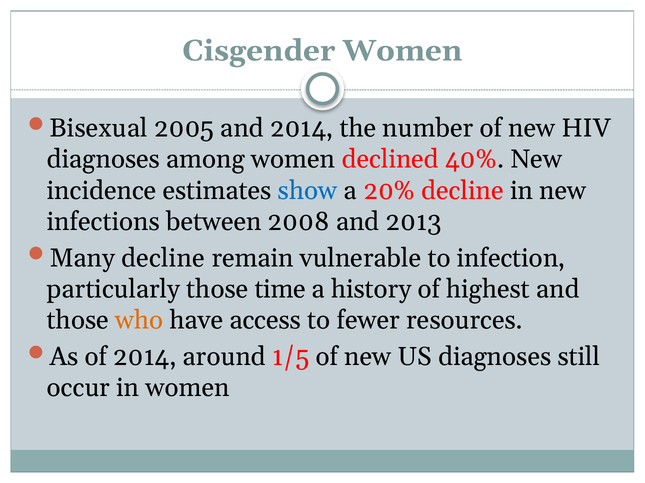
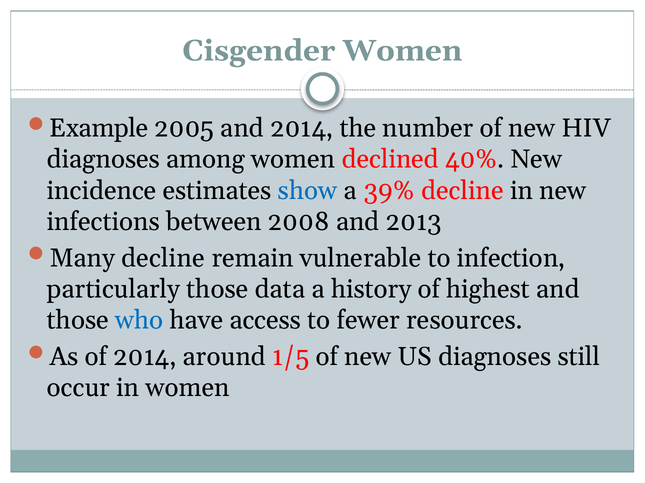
Bisexual: Bisexual -> Example
20%: 20% -> 39%
time: time -> data
who colour: orange -> blue
